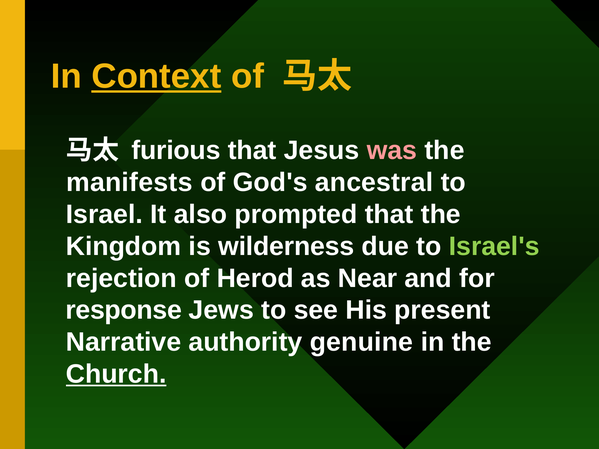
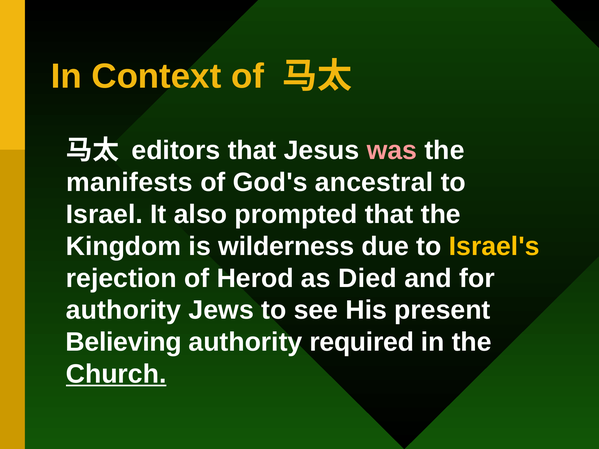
Context underline: present -> none
furious: furious -> editors
Israel's colour: light green -> yellow
Near: Near -> Died
response at (124, 310): response -> authority
Narrative: Narrative -> Believing
genuine: genuine -> required
